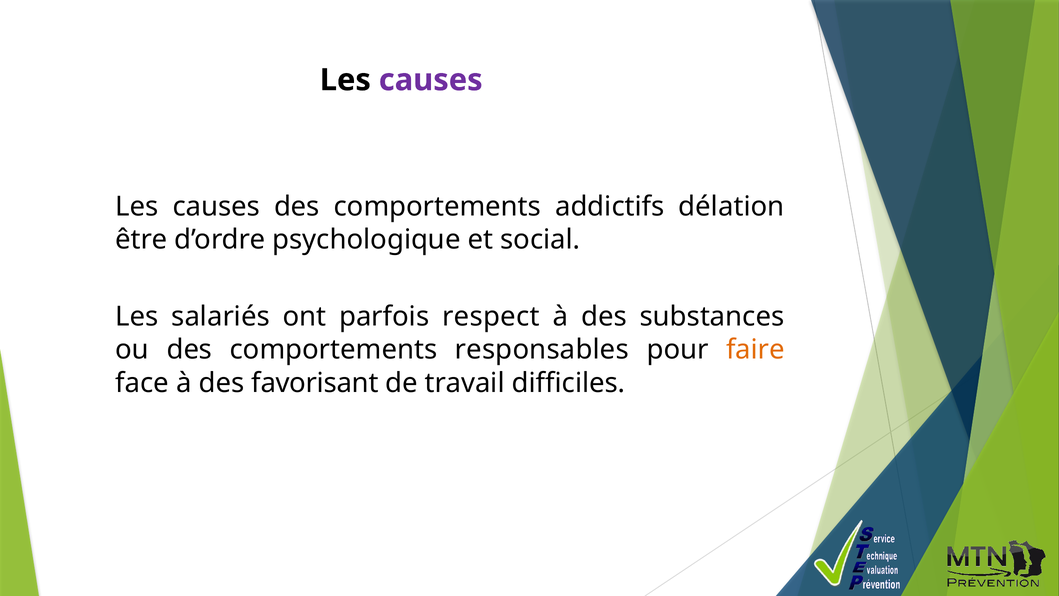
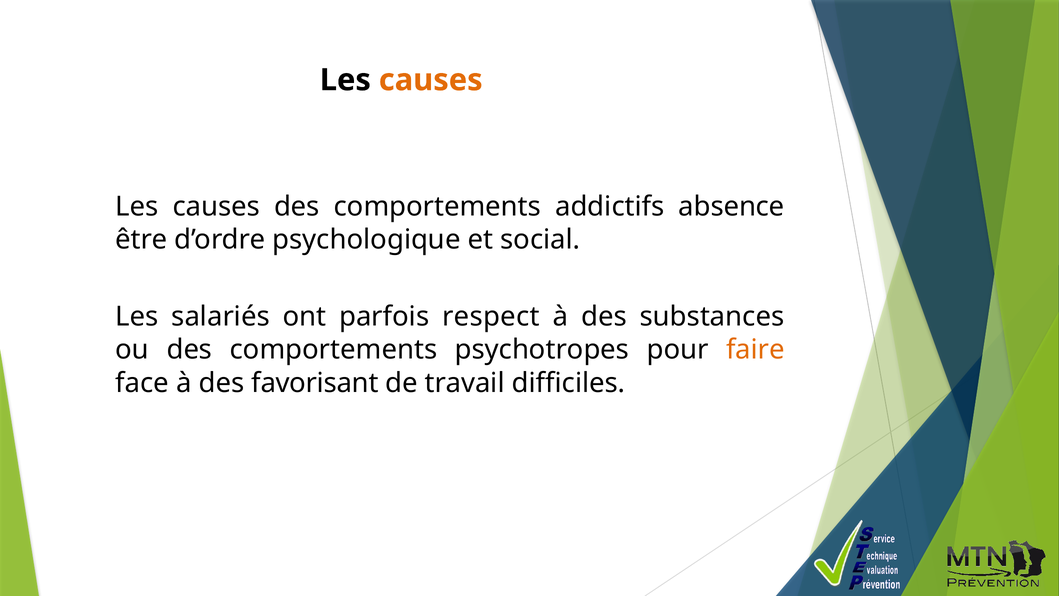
causes at (431, 80) colour: purple -> orange
délation: délation -> absence
responsables: responsables -> psychotropes
